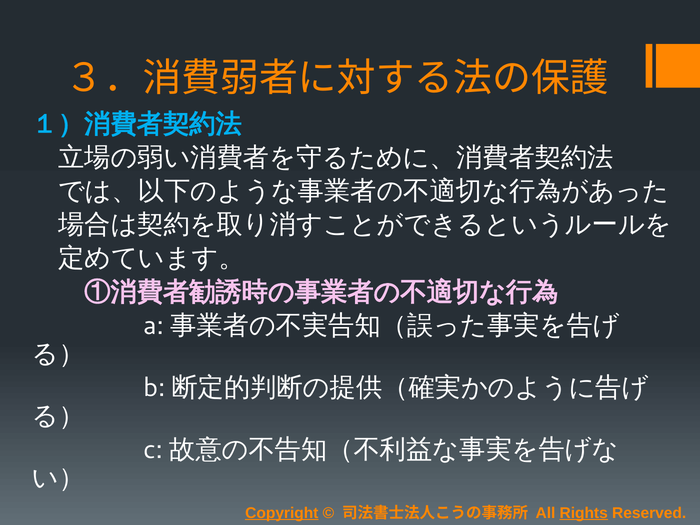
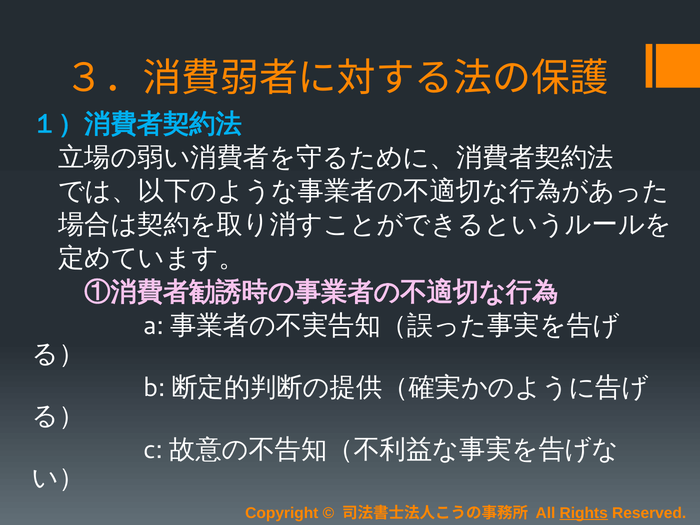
Copyright underline: present -> none
